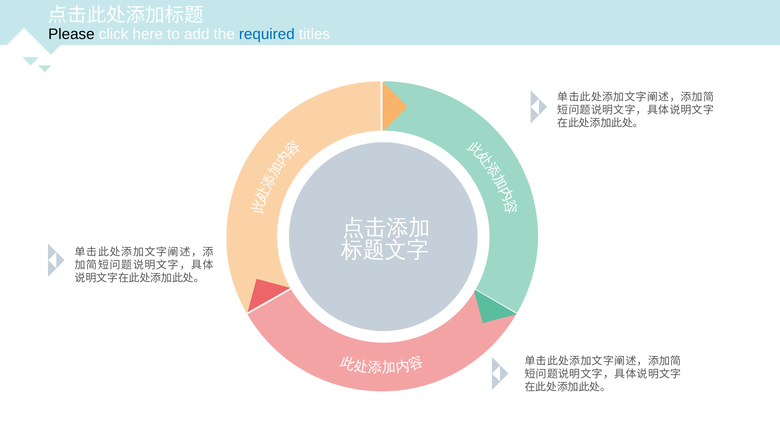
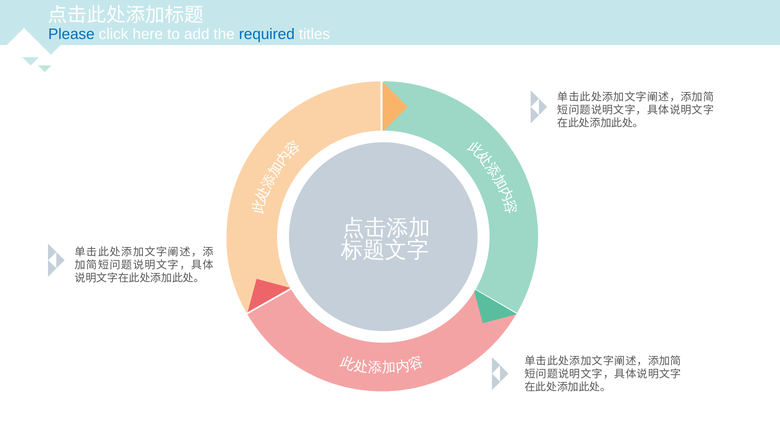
Please colour: black -> blue
